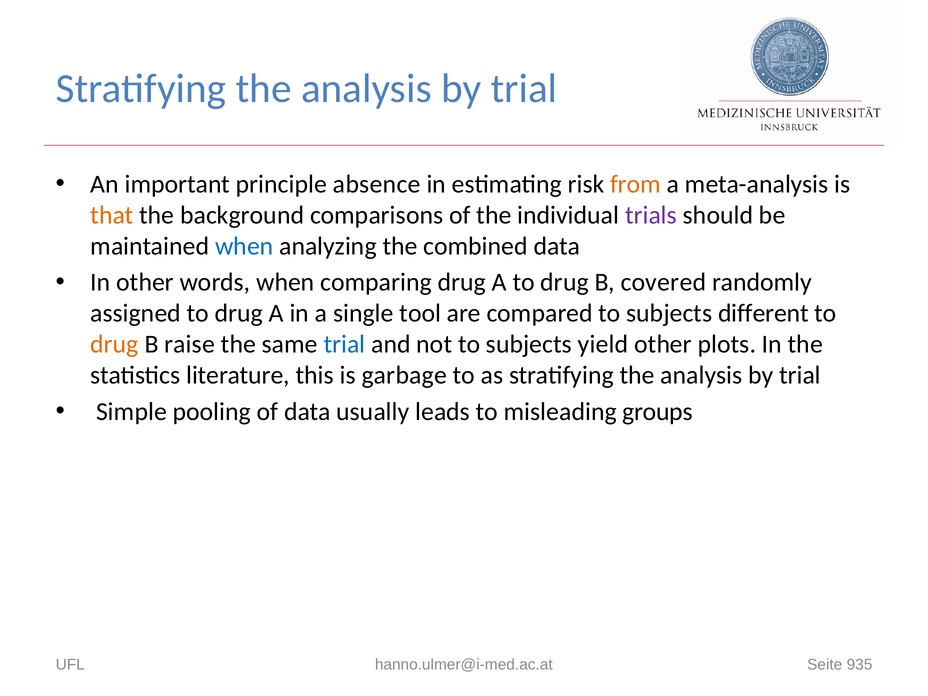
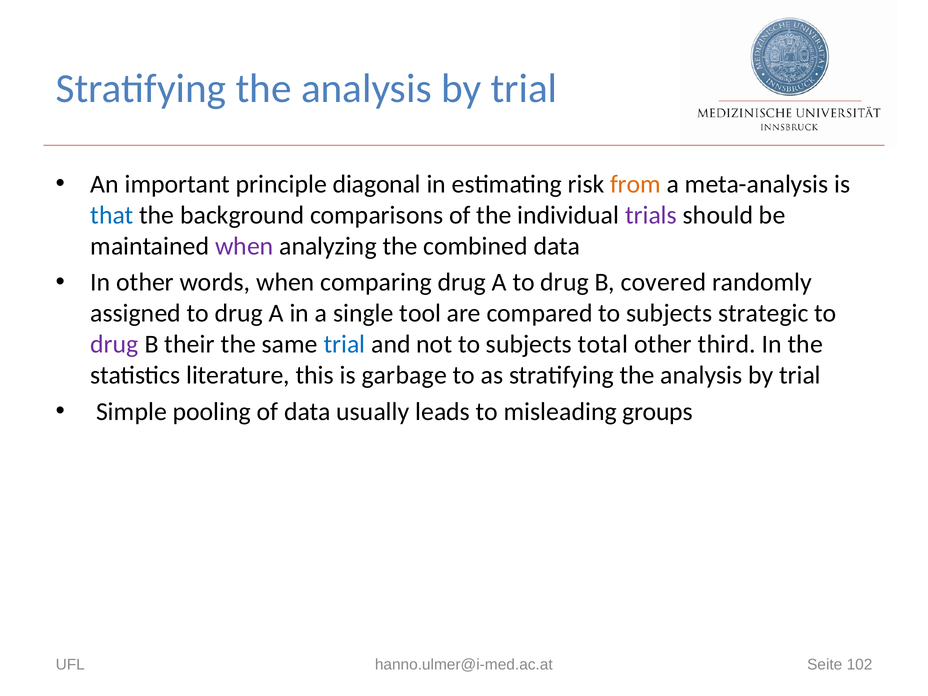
absence: absence -> diagonal
that colour: orange -> blue
when at (244, 246) colour: blue -> purple
different: different -> strategic
drug at (115, 344) colour: orange -> purple
raise: raise -> their
yield: yield -> total
plots: plots -> third
935: 935 -> 102
